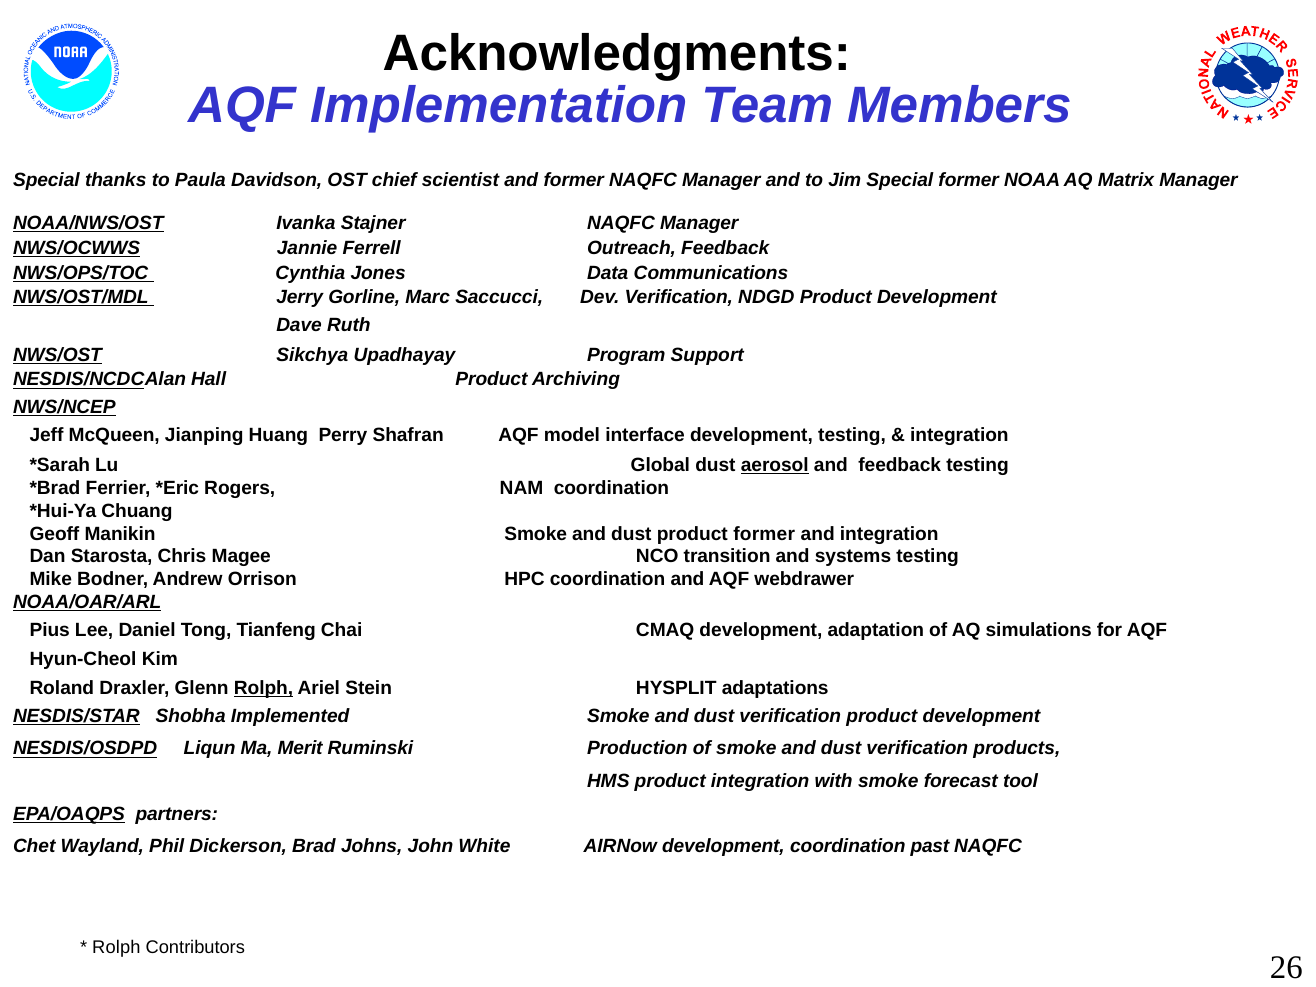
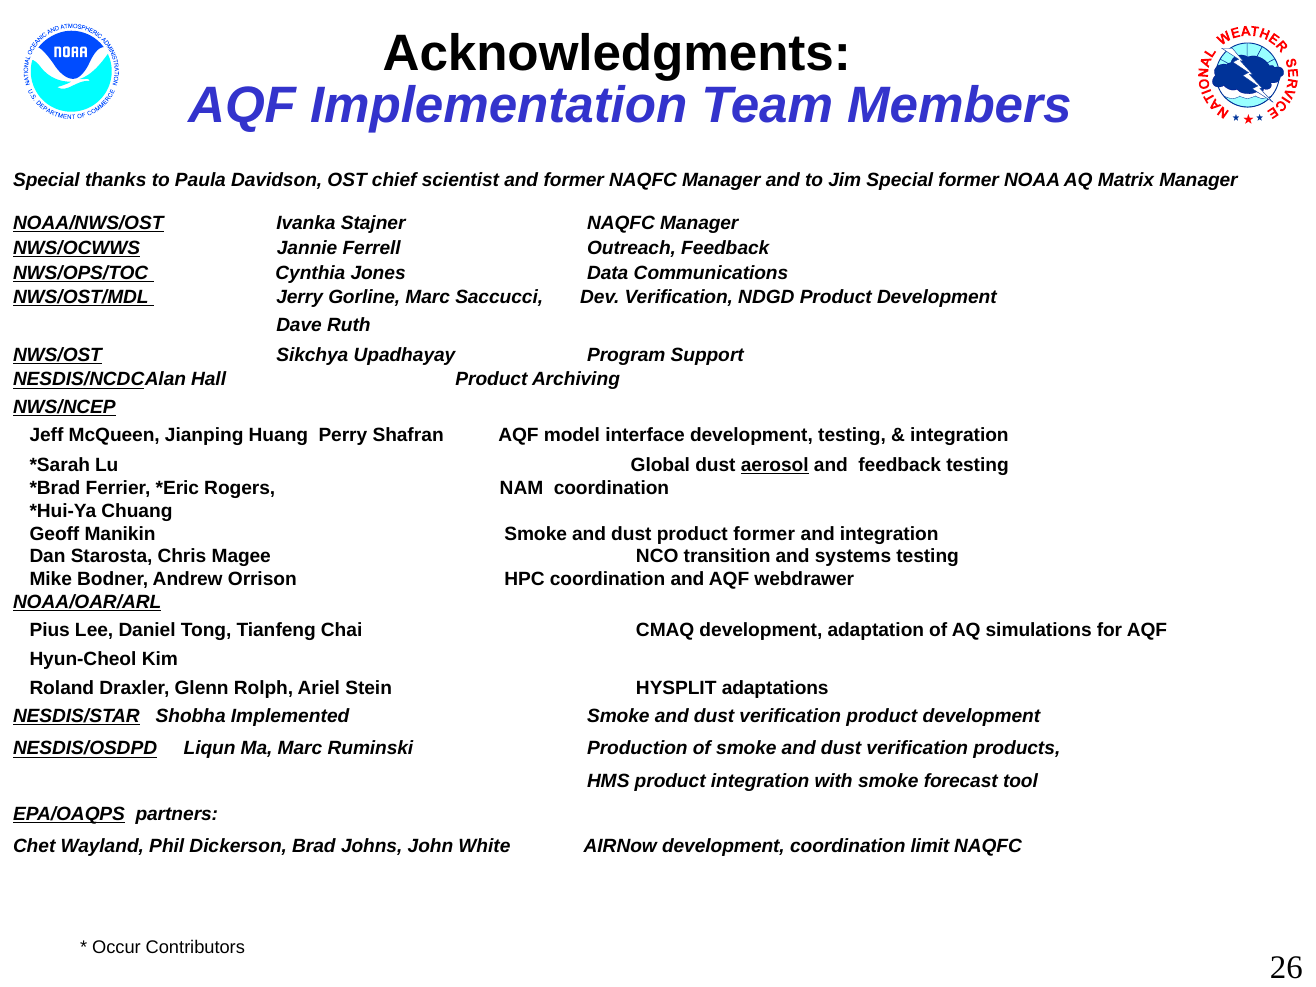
Rolph at (264, 688) underline: present -> none
Ma Merit: Merit -> Marc
past: past -> limit
Rolph at (116, 948): Rolph -> Occur
